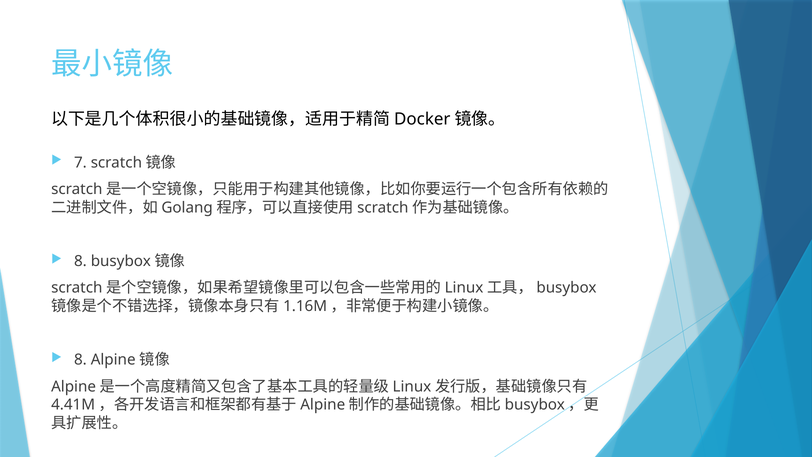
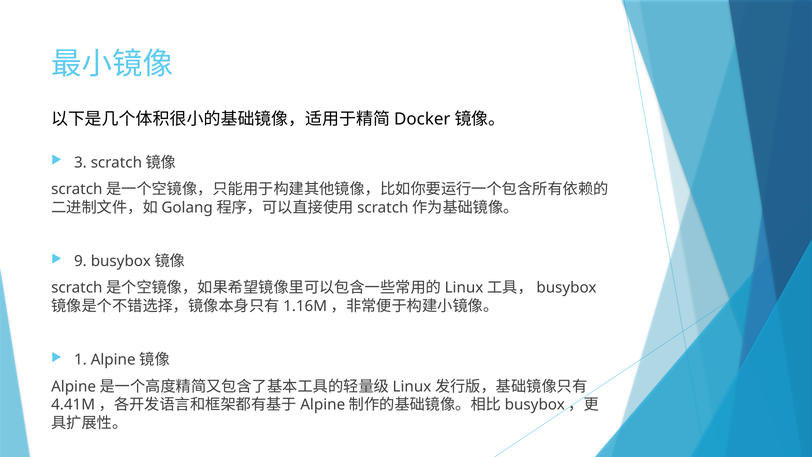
7: 7 -> 3
8 at (80, 261): 8 -> 9
8 at (80, 360): 8 -> 1
